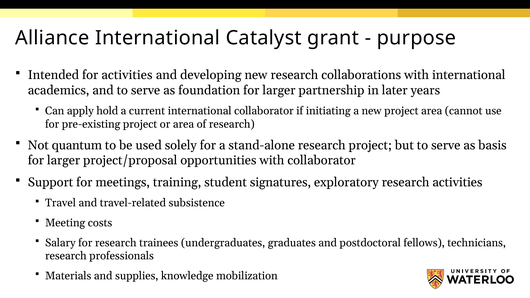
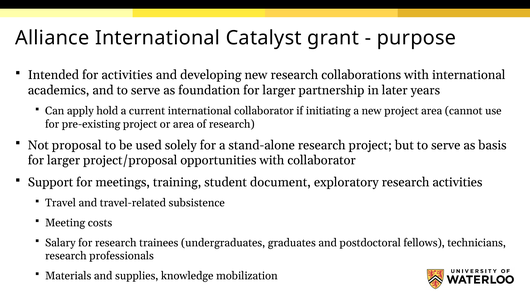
quantum: quantum -> proposal
signatures: signatures -> document
